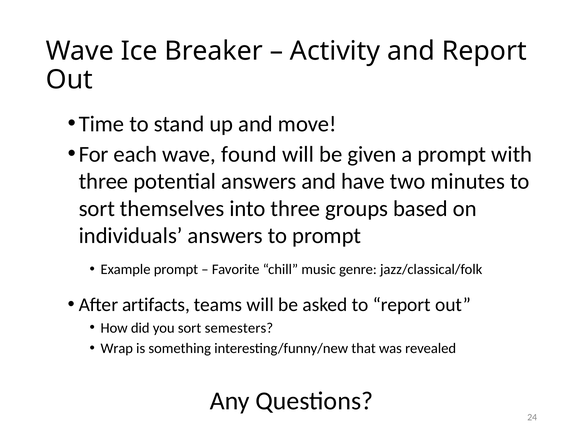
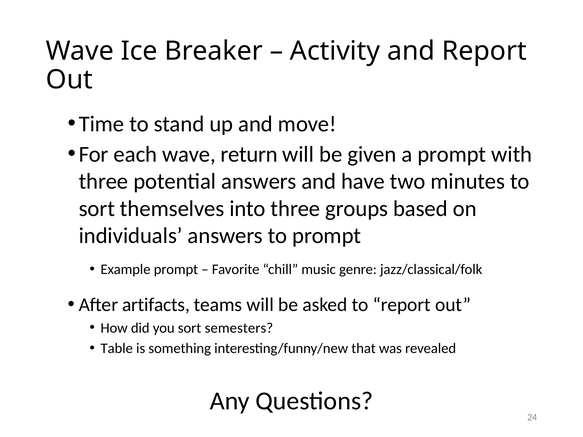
found: found -> return
Wrap: Wrap -> Table
